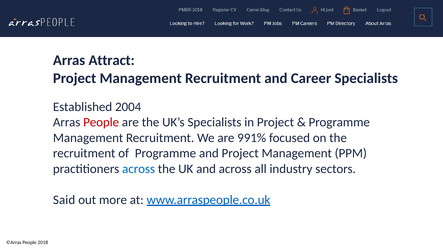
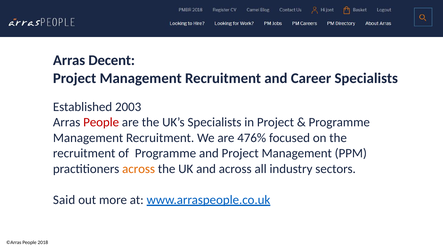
Attract: Attract -> Decent
2004: 2004 -> 2003
991%: 991% -> 476%
across at (139, 169) colour: blue -> orange
